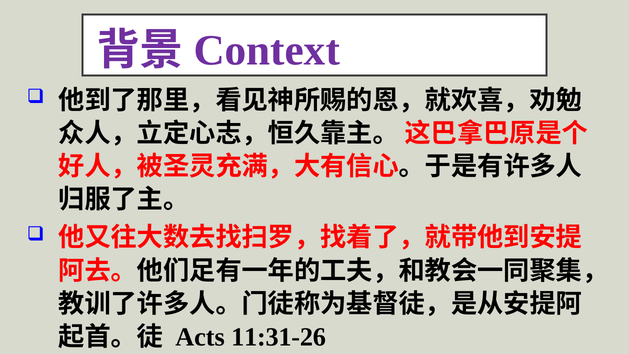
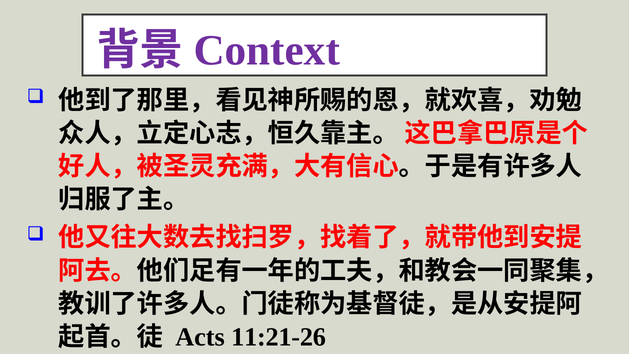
11:31-26: 11:31-26 -> 11:21-26
